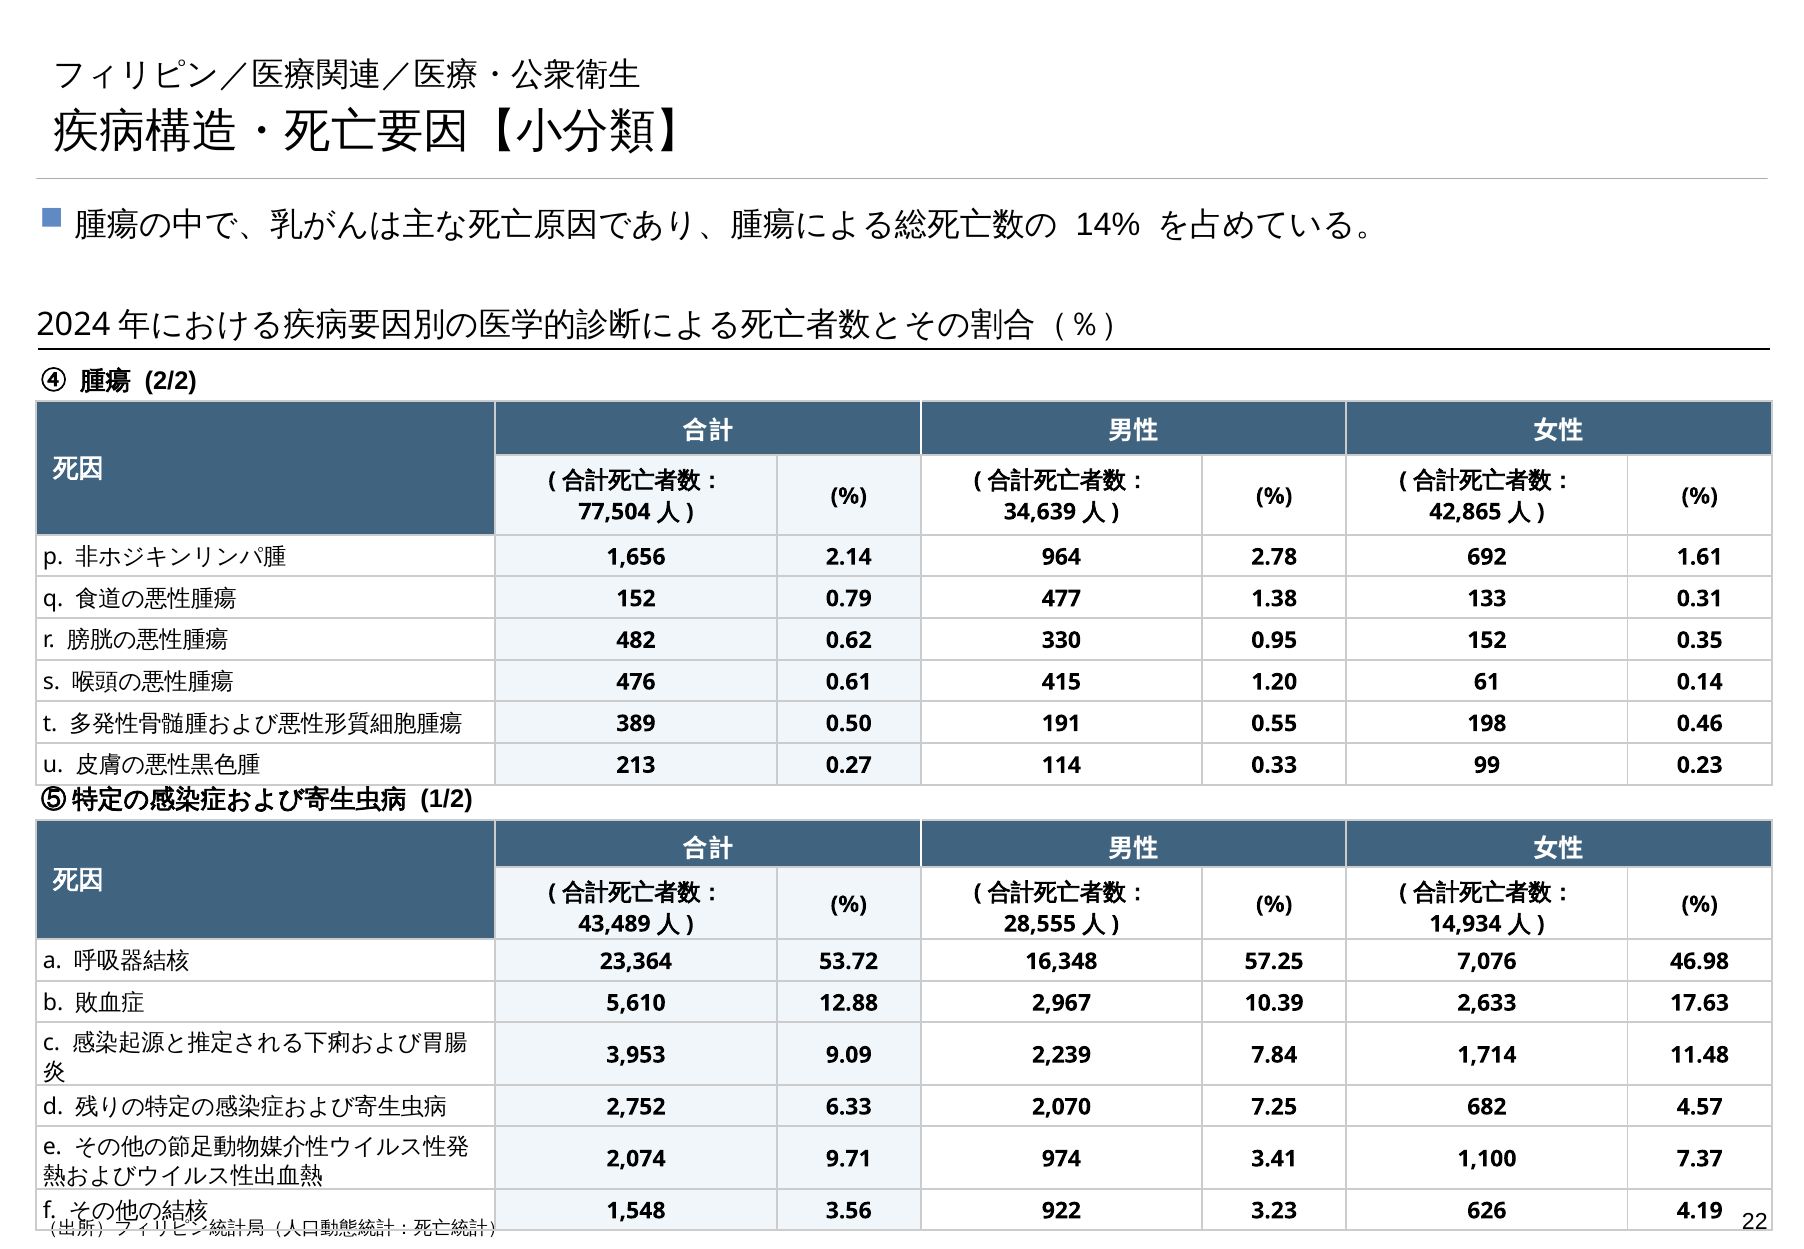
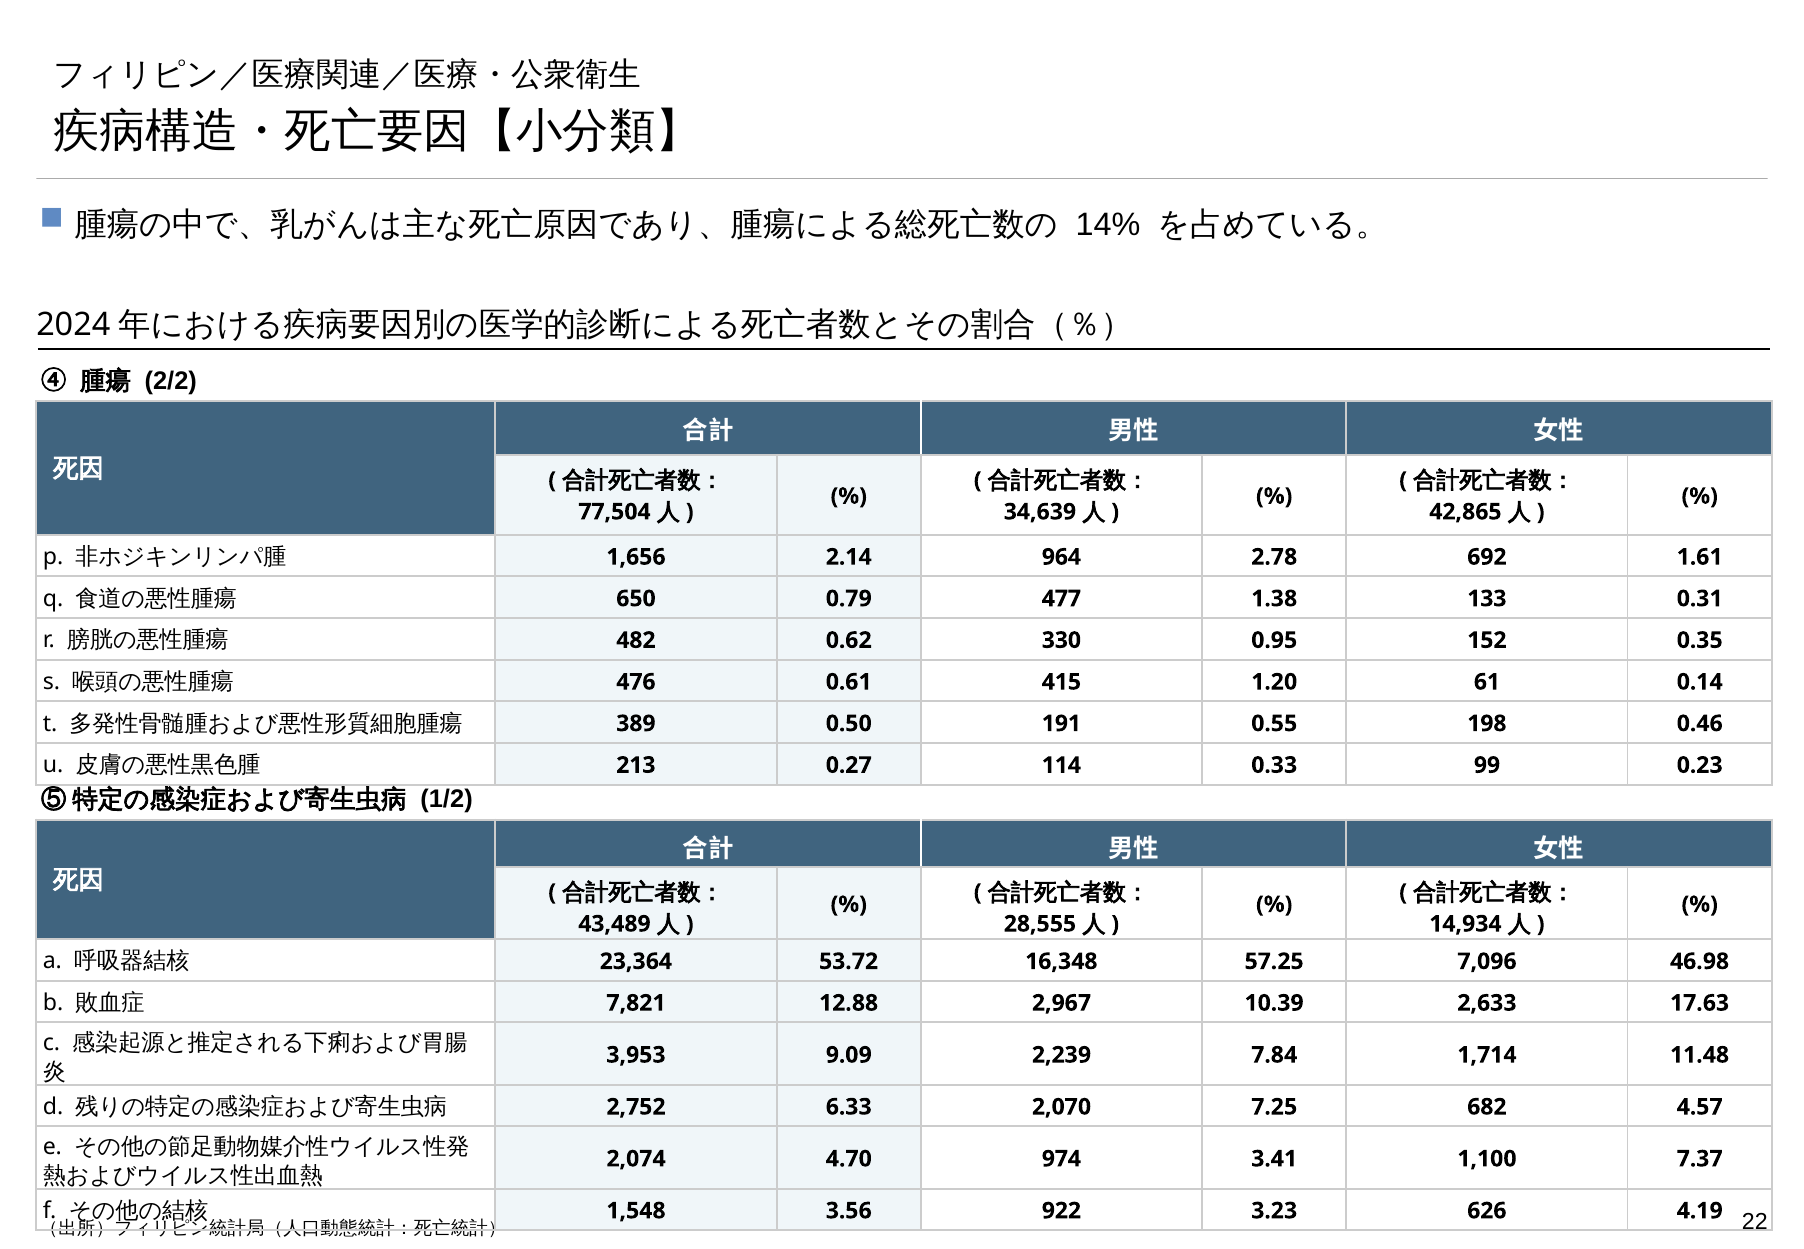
152 at (636, 599): 152 -> 650
7,076: 7,076 -> 7,096
5,610: 5,610 -> 7,821
9.71: 9.71 -> 4.70
